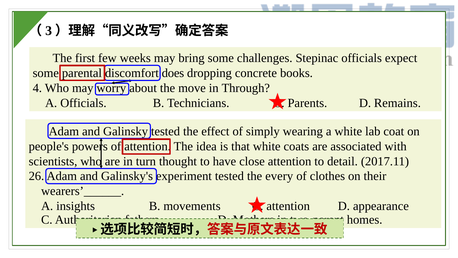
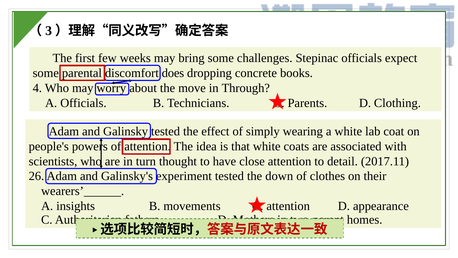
Remains: Remains -> Clothing
every: every -> down
